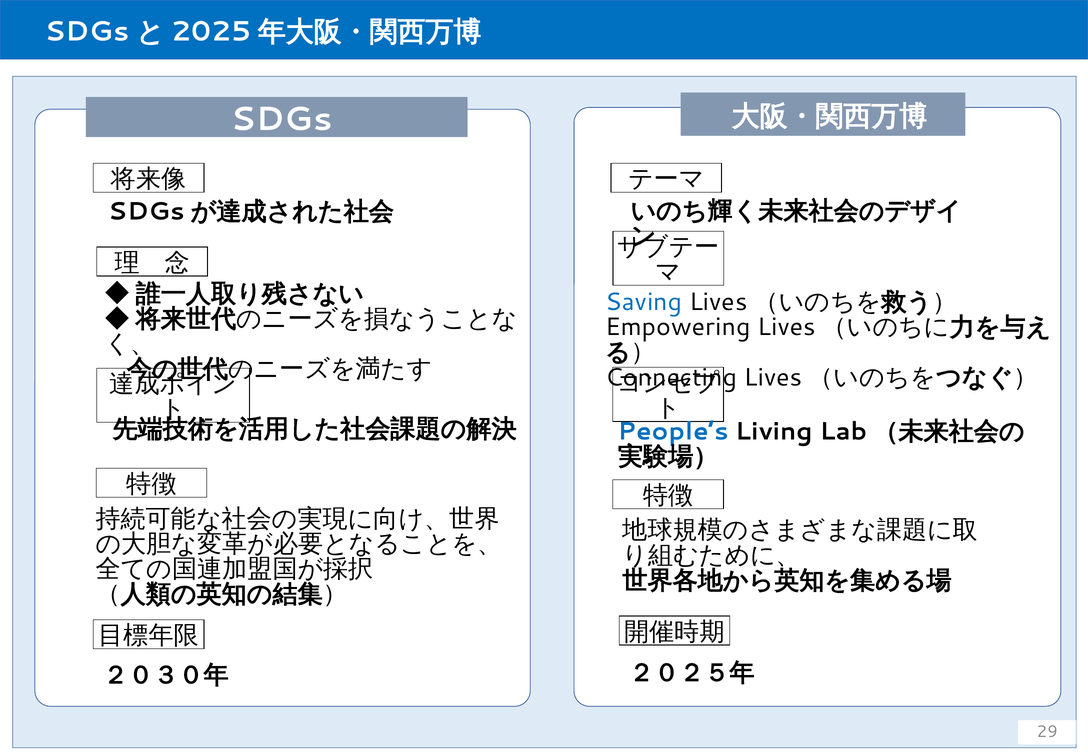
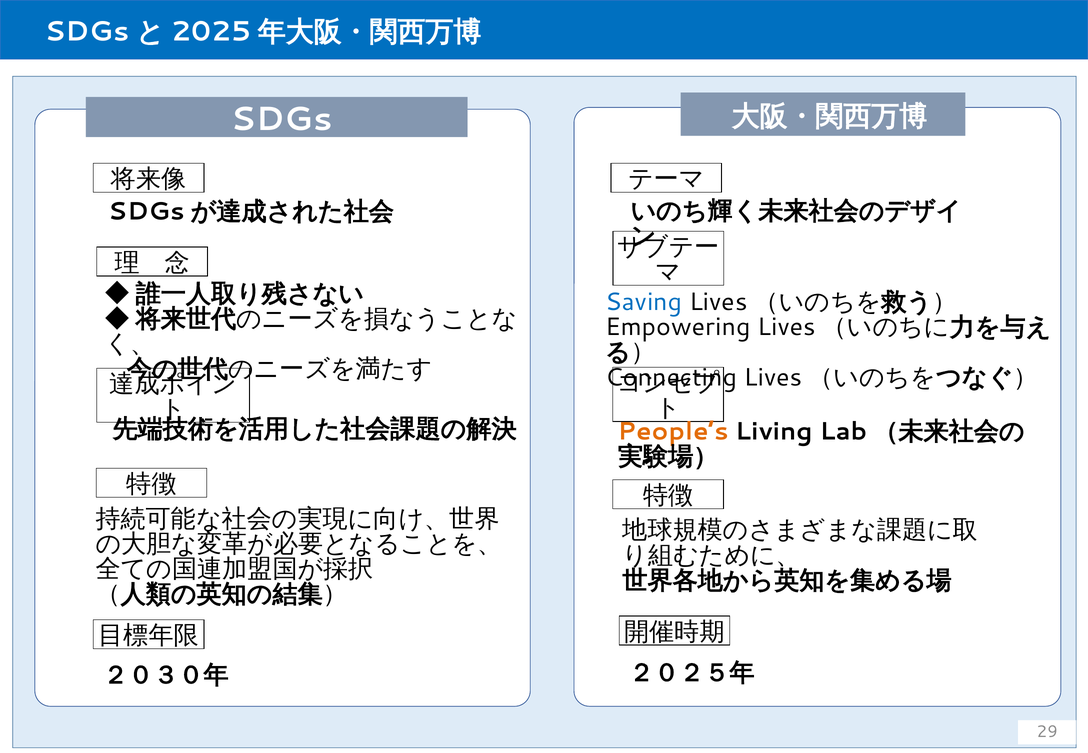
People’s colour: blue -> orange
